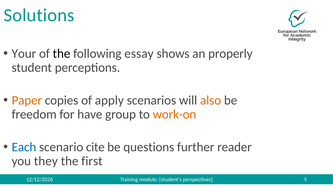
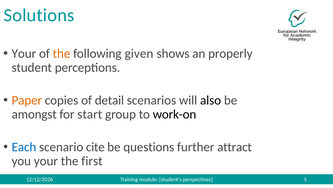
the at (62, 53) colour: black -> orange
essay: essay -> given
apply: apply -> detail
also colour: orange -> black
freedom: freedom -> amongst
have: have -> start
work-on colour: orange -> black
reader: reader -> attract
you they: they -> your
